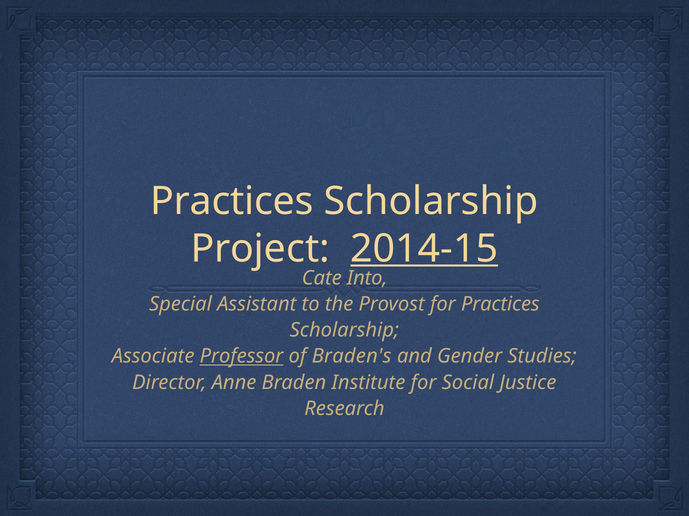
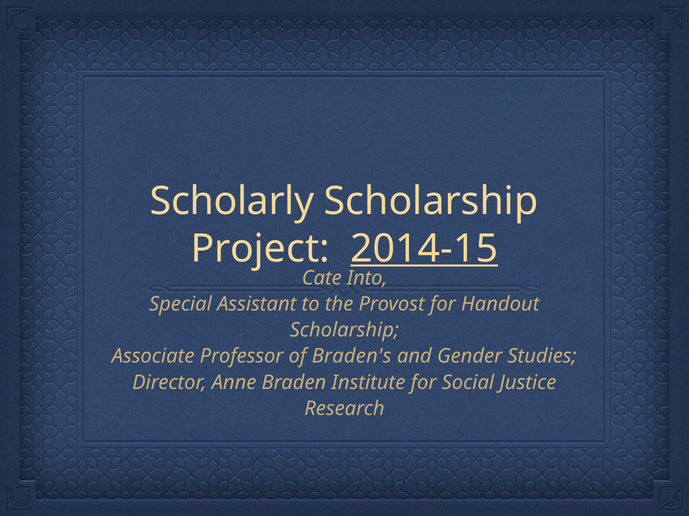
Practices at (232, 202): Practices -> Scholarly
for Practices: Practices -> Handout
Professor underline: present -> none
